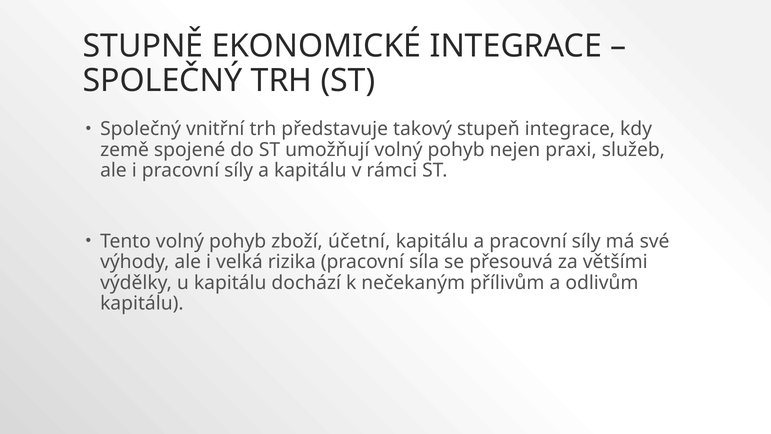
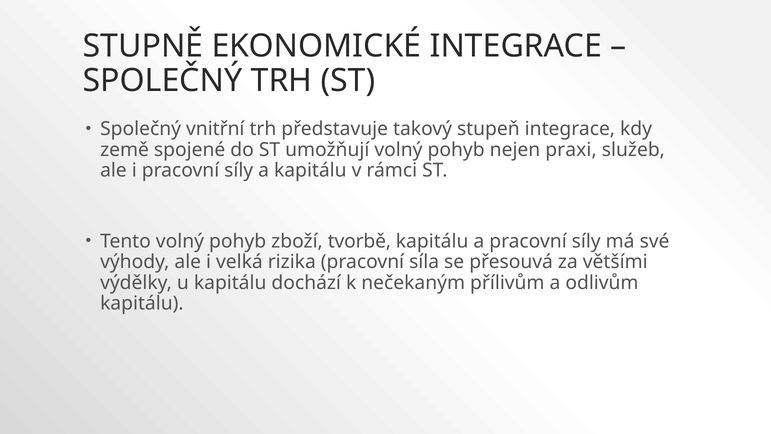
účetní: účetní -> tvorbě
